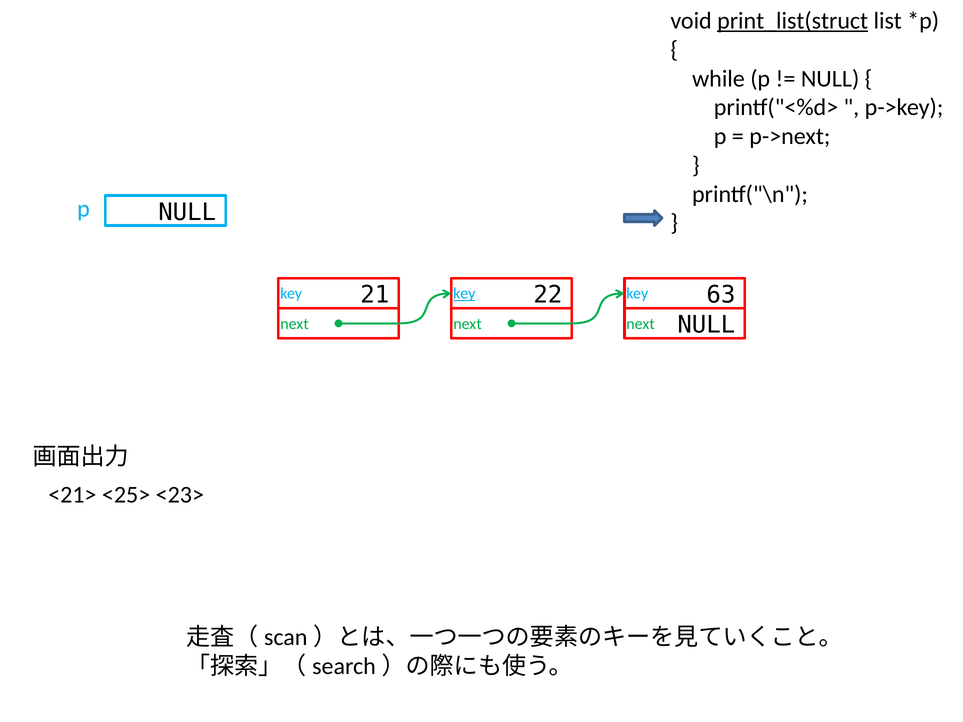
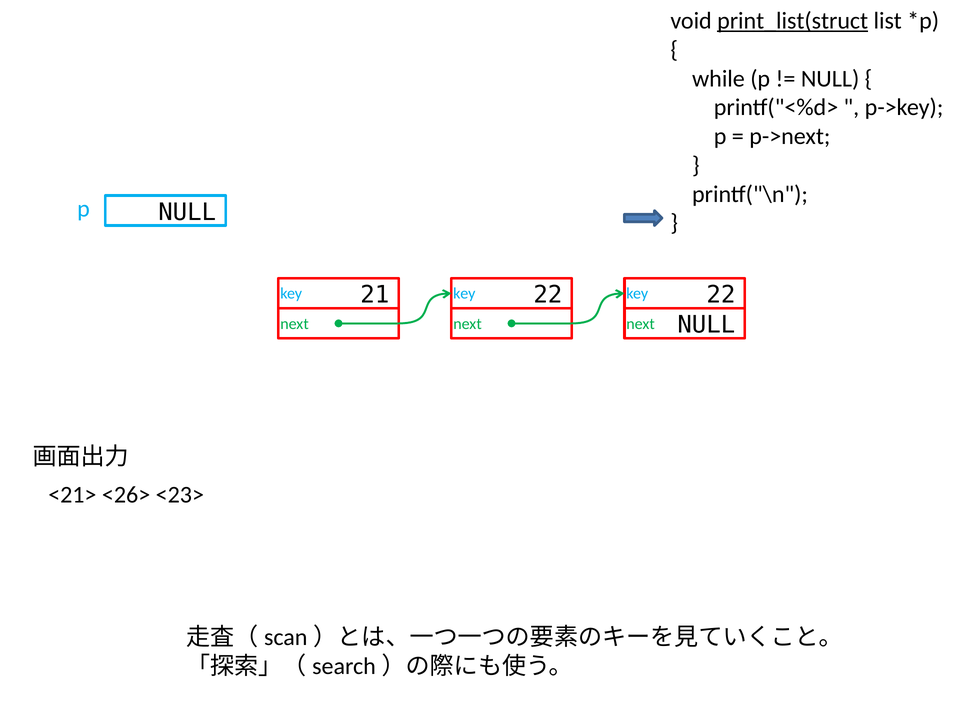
21 63: 63 -> 22
key at (464, 294) underline: present -> none
<25>: <25> -> <26>
